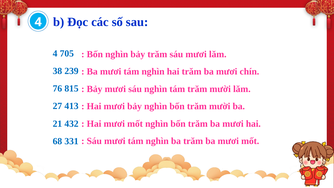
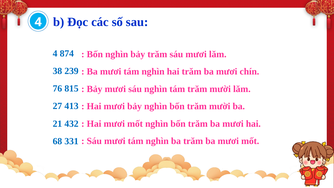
705: 705 -> 874
